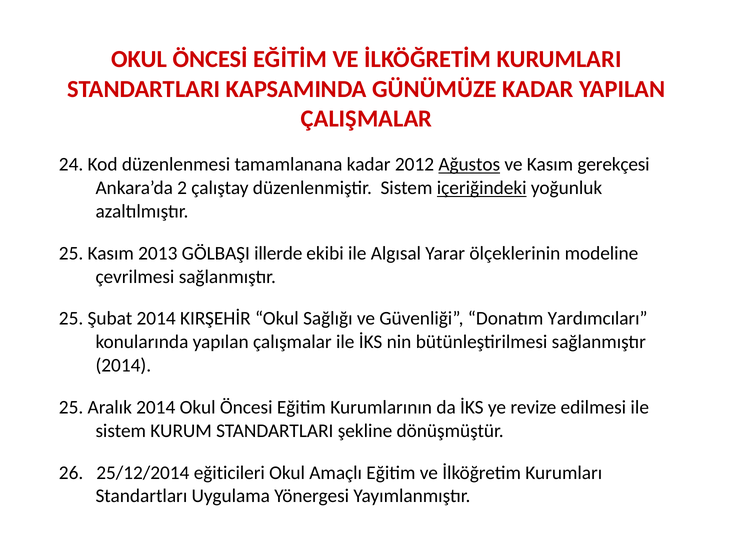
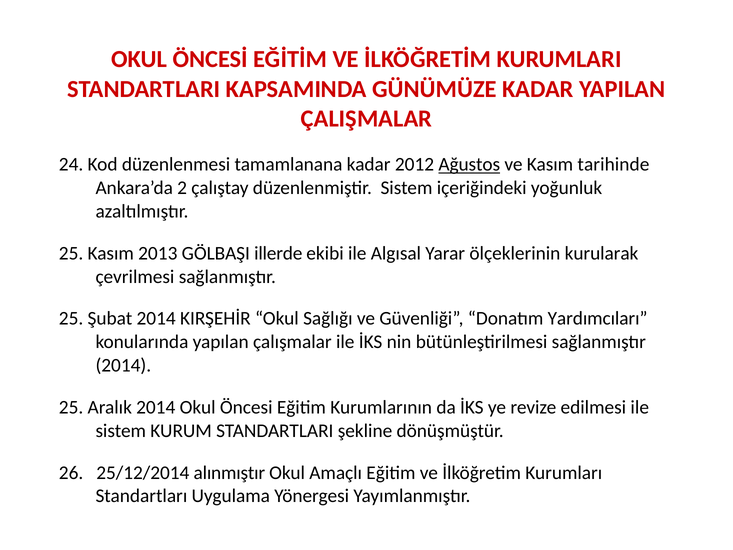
gerekçesi: gerekçesi -> tarihinde
içeriğindeki underline: present -> none
modeline: modeline -> kurularak
eğiticileri: eğiticileri -> alınmıştır
